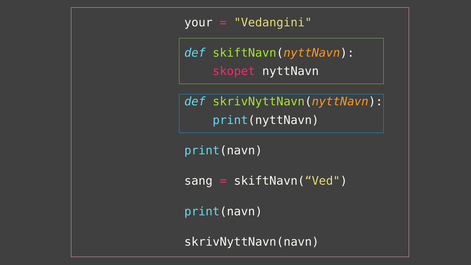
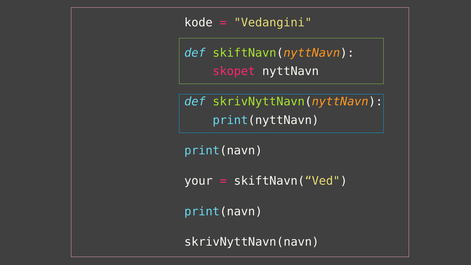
your: your -> kode
sang: sang -> your
